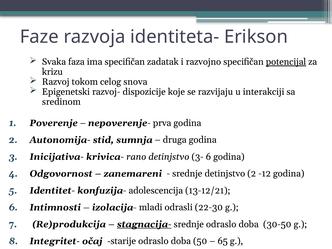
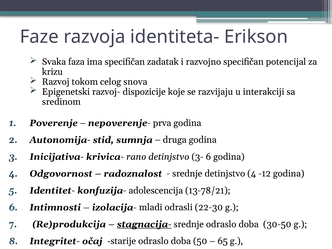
potencijal underline: present -> none
zanemareni: zanemareni -> radoznalost
detinjstvo 2: 2 -> 4
13-12/21: 13-12/21 -> 13-78/21
